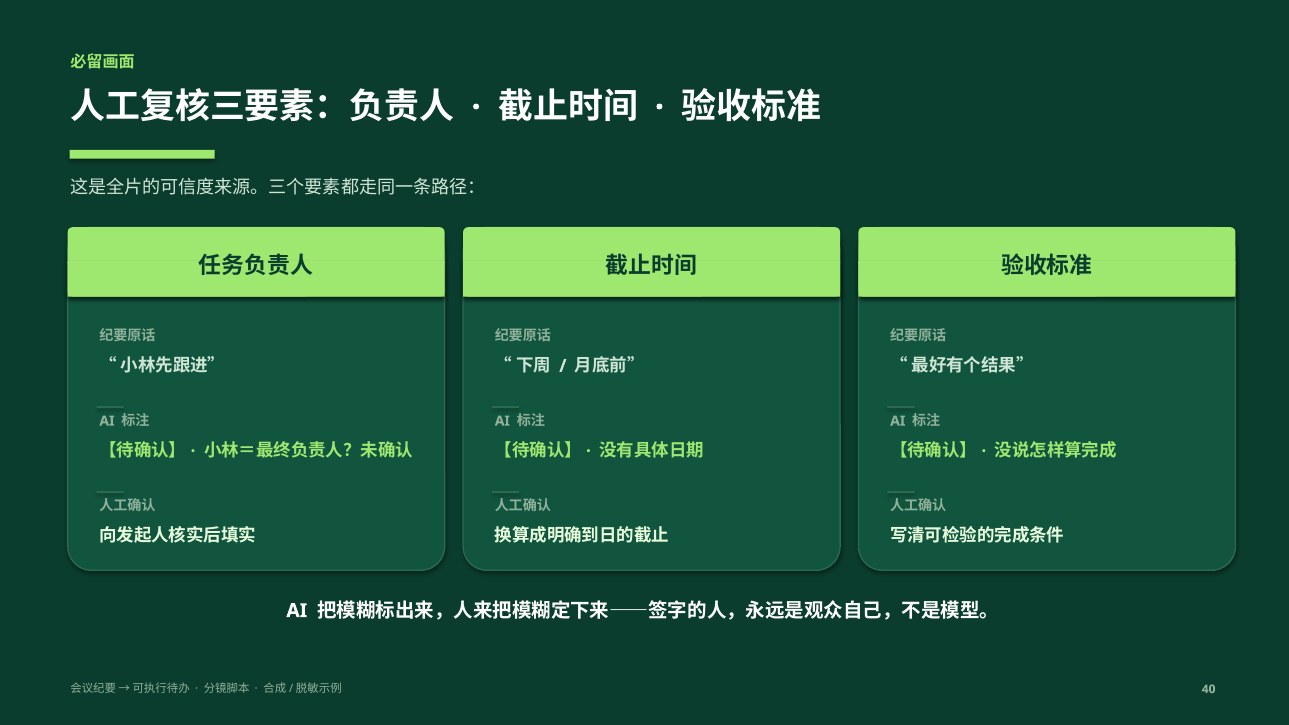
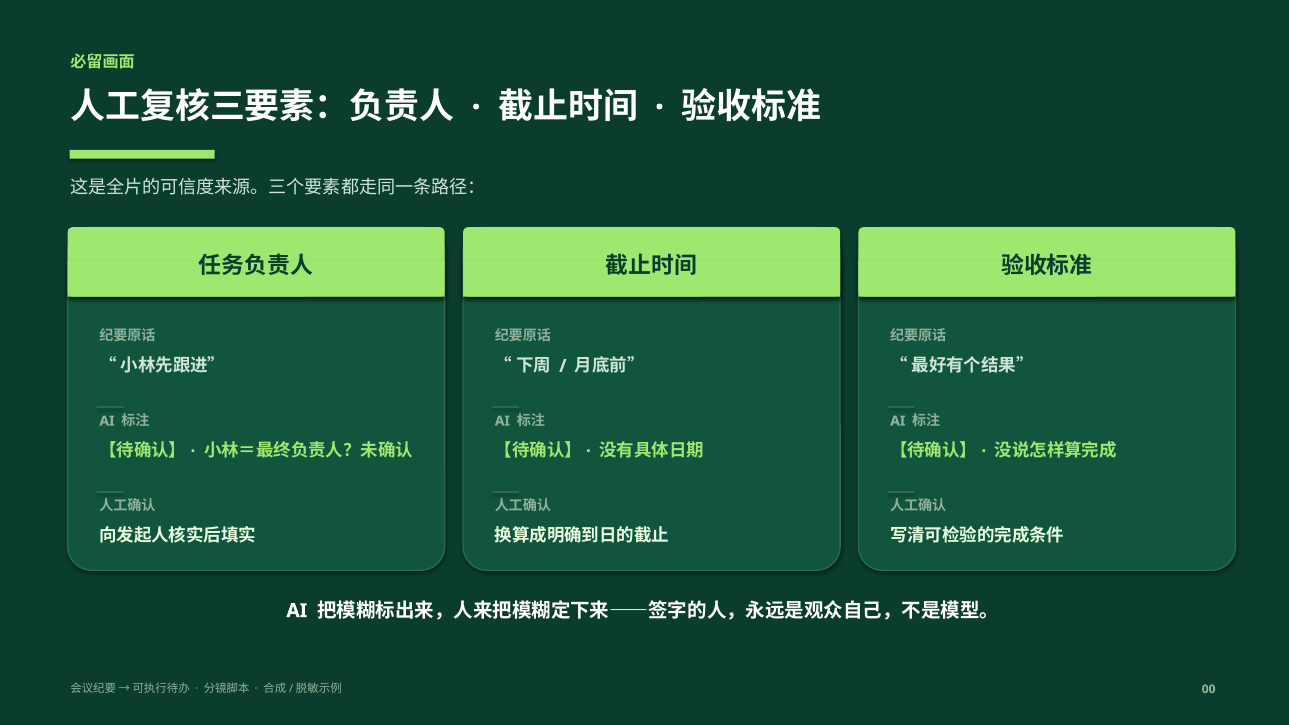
40: 40 -> 00
